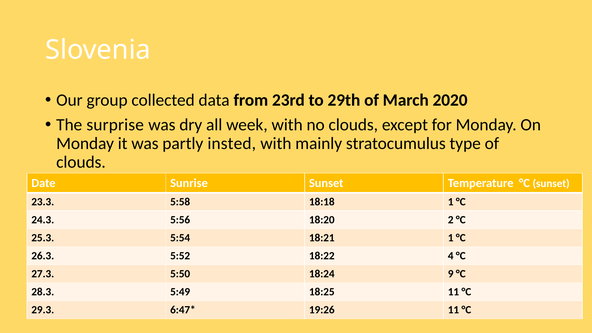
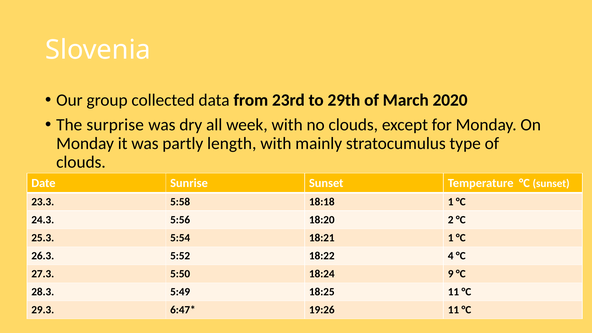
insted: insted -> length
